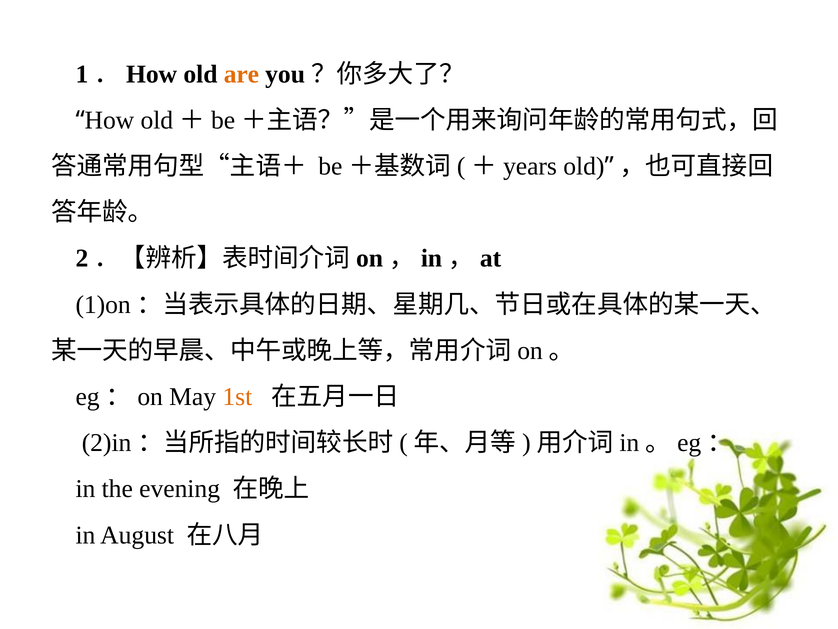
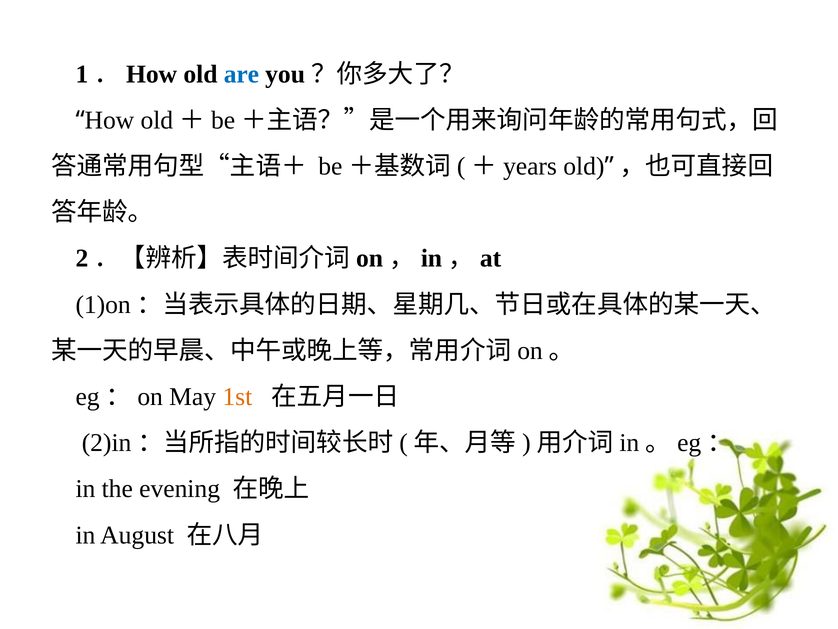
are colour: orange -> blue
